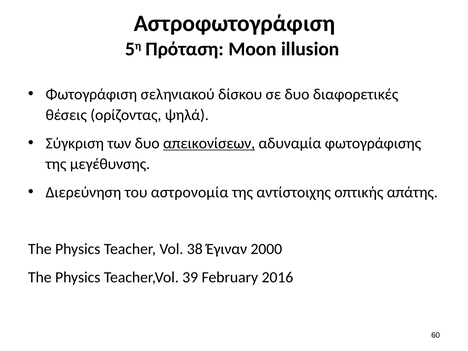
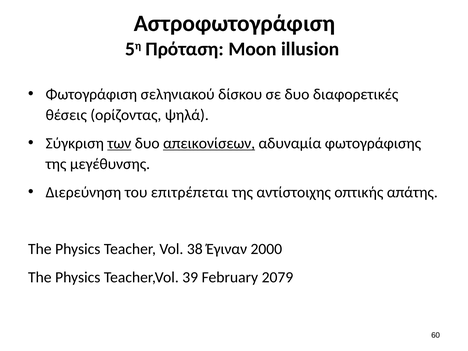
των underline: none -> present
αστρονομία: αστρονομία -> επιτρέπεται
2016: 2016 -> 2079
